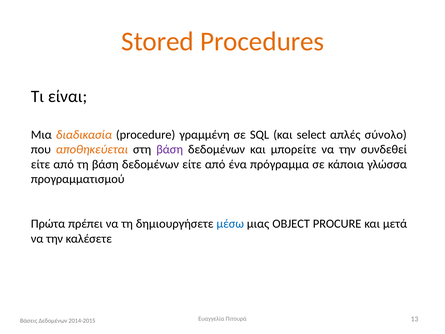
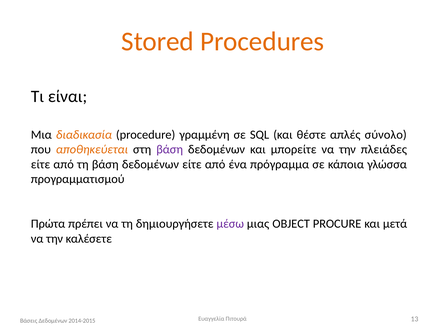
select: select -> θέστε
συνδεθεί: συνδεθεί -> πλειάδες
μέσω colour: blue -> purple
